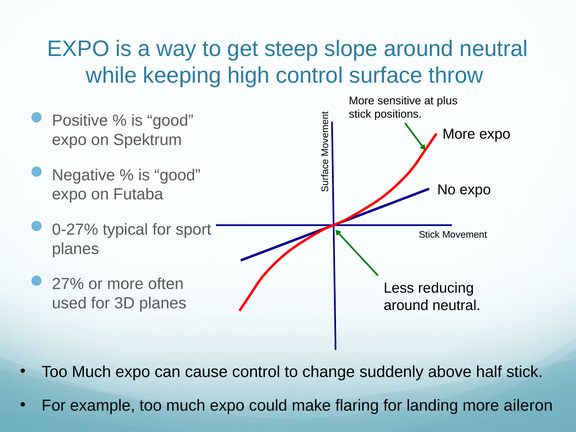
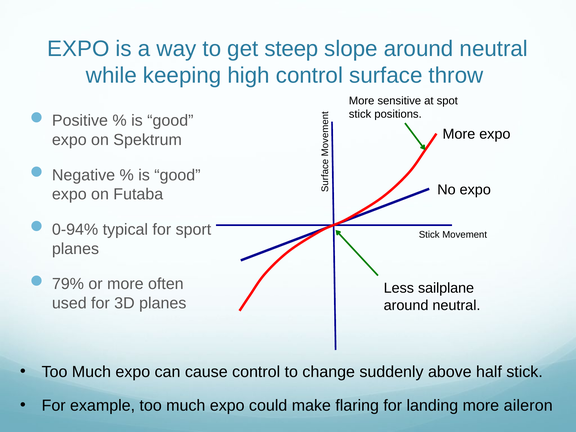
plus: plus -> spot
0-27%: 0-27% -> 0-94%
27%: 27% -> 79%
reducing: reducing -> sailplane
